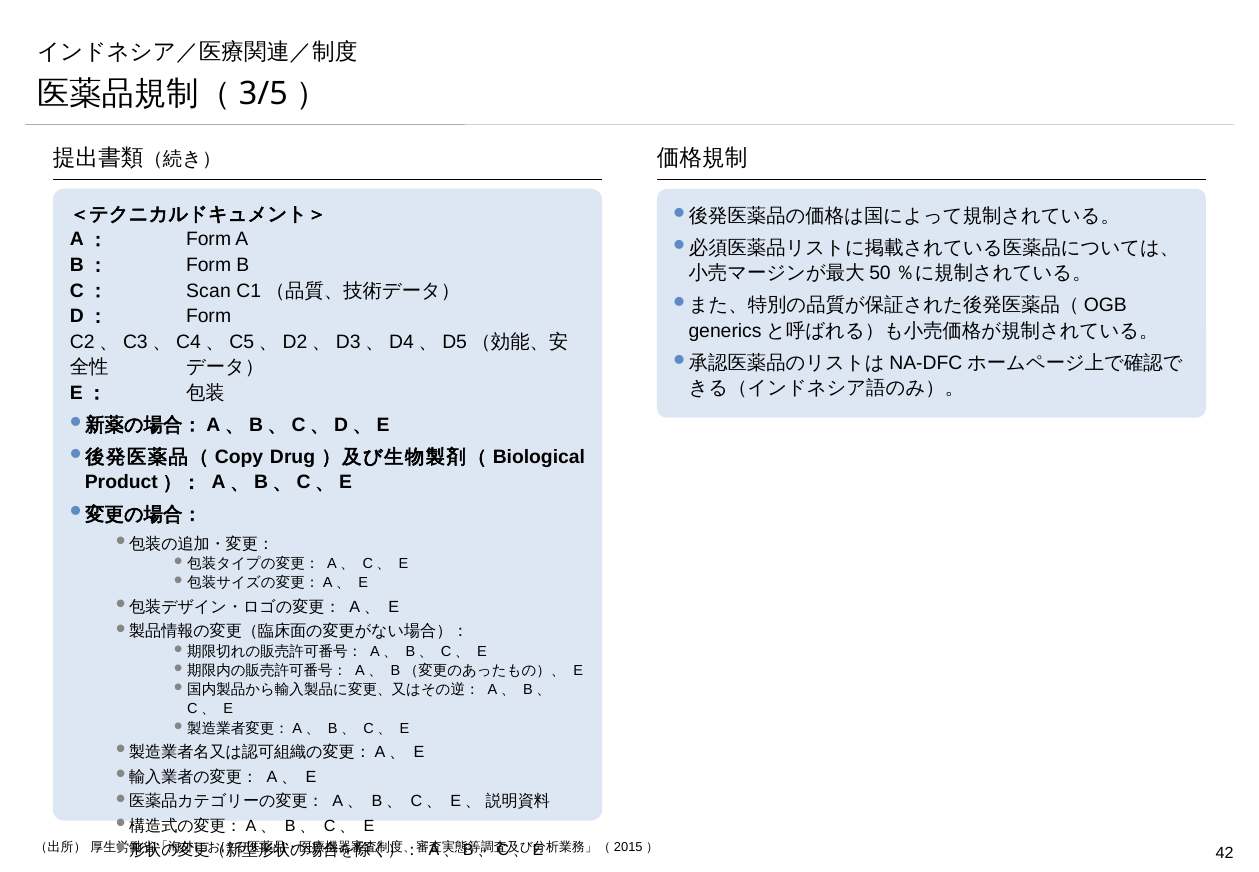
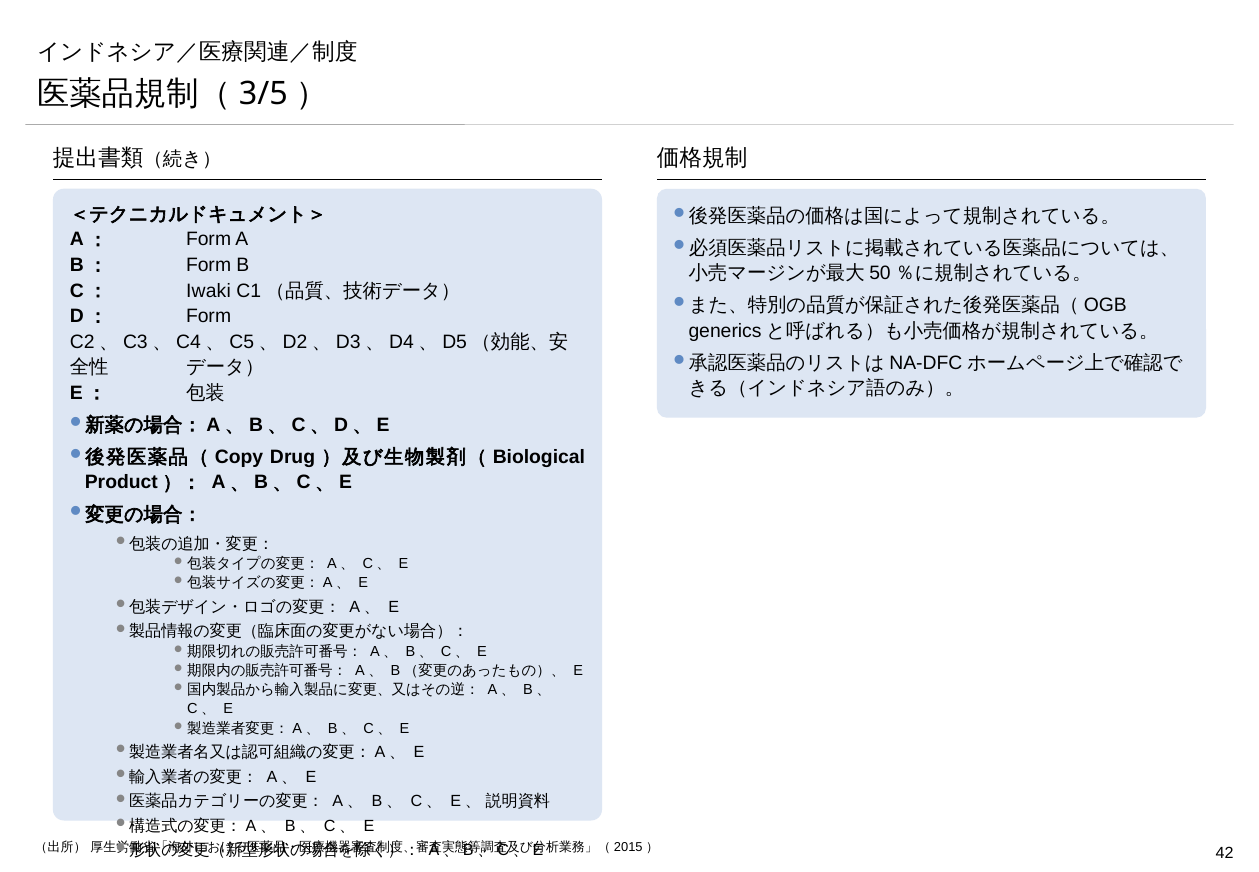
Scan: Scan -> Iwaki
